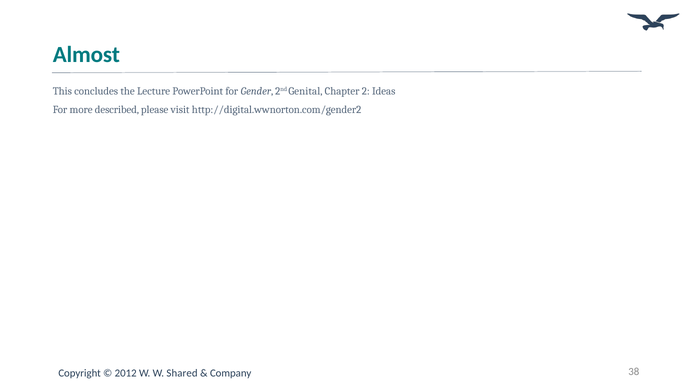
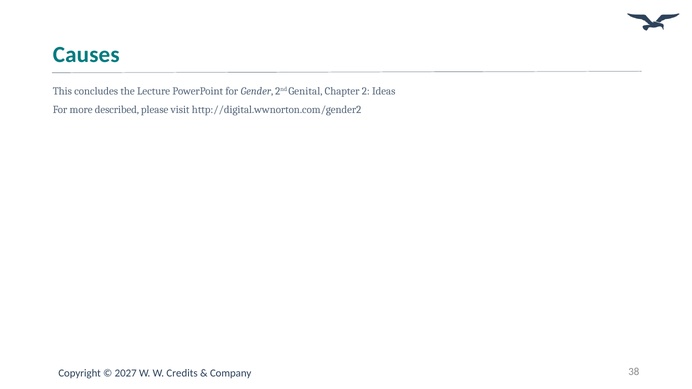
Almost: Almost -> Causes
2012: 2012 -> 2027
Shared: Shared -> Credits
